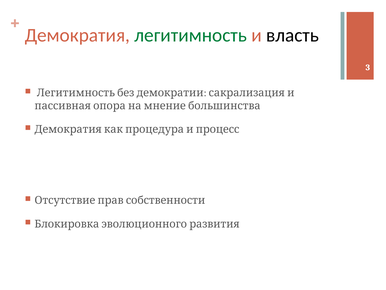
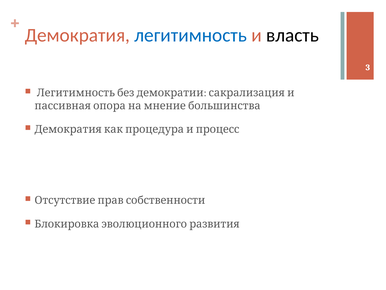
легитимность colour: green -> blue
